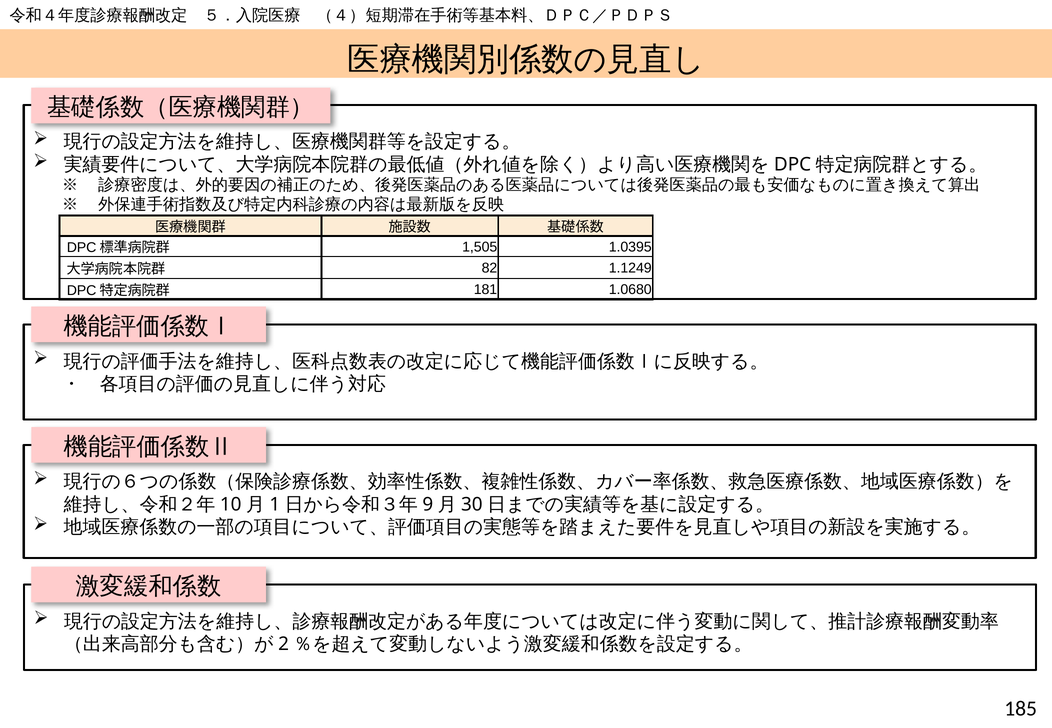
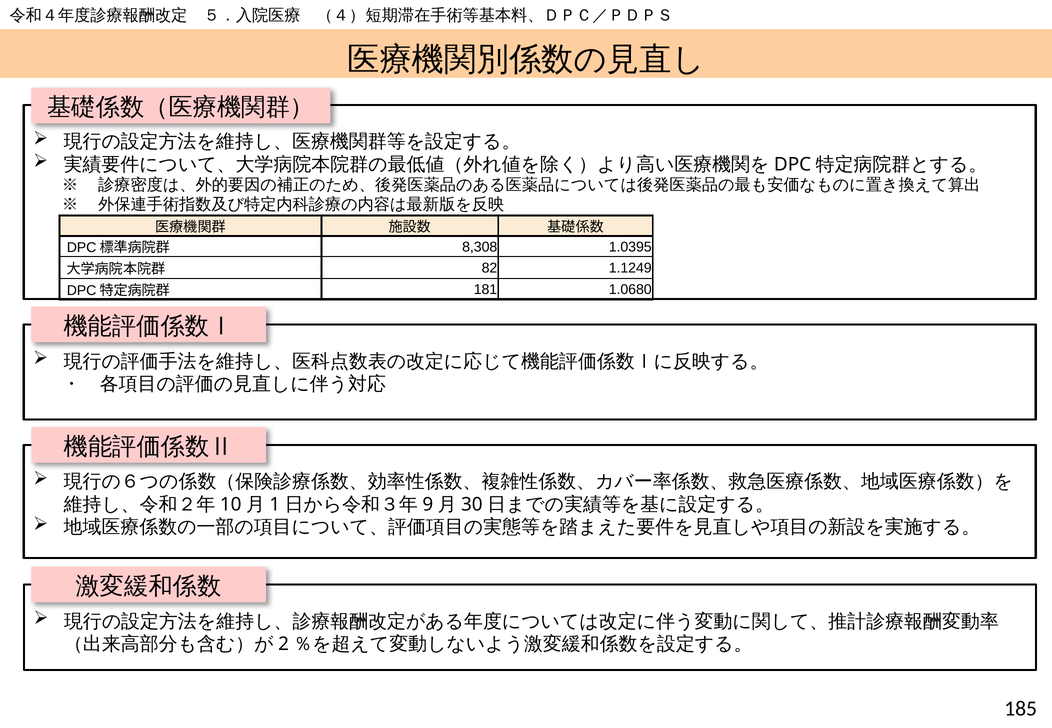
1,505: 1,505 -> 8,308
